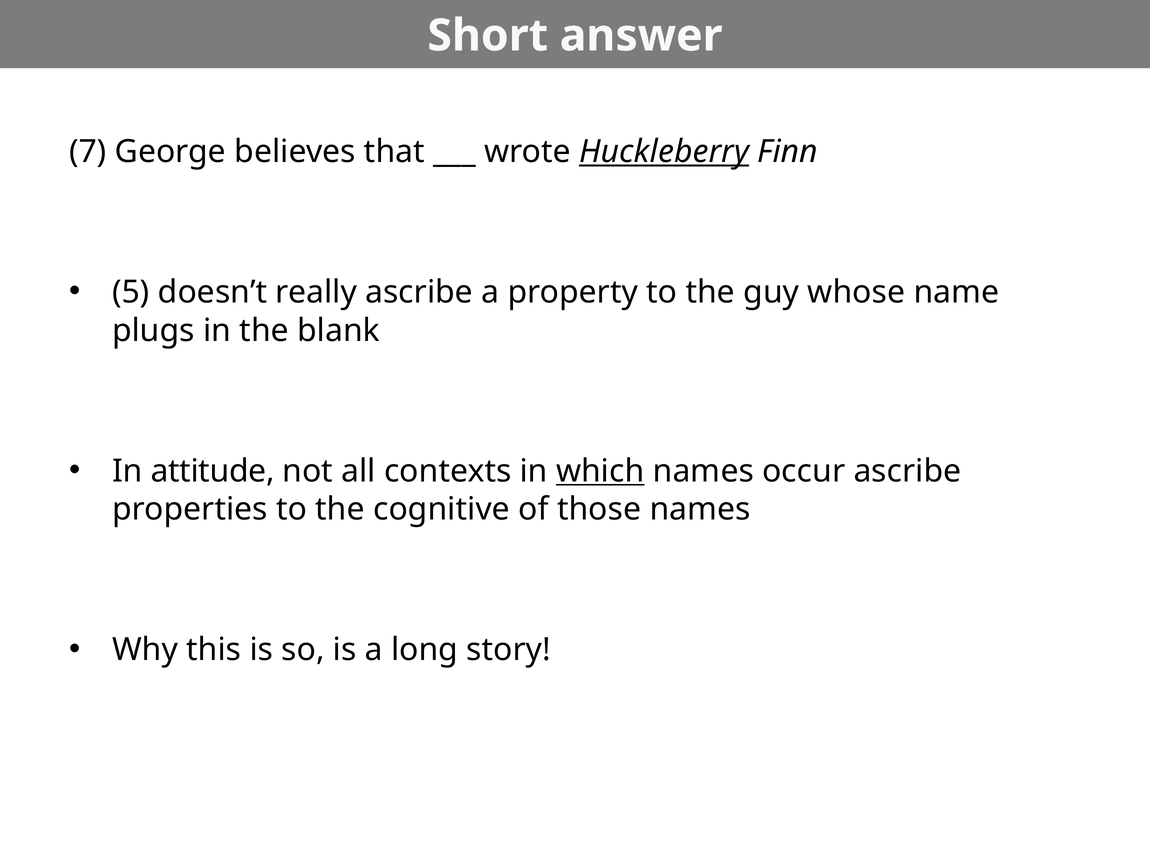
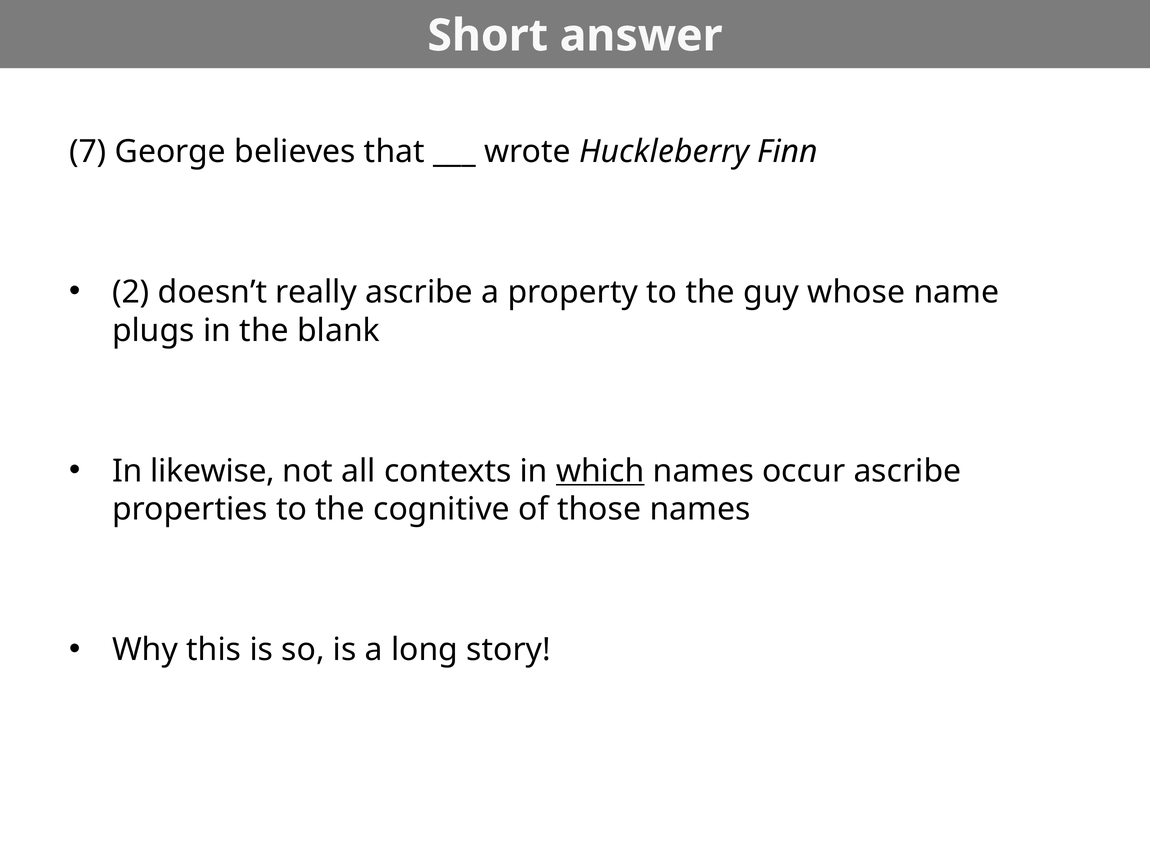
Huckleberry underline: present -> none
5: 5 -> 2
attitude: attitude -> likewise
